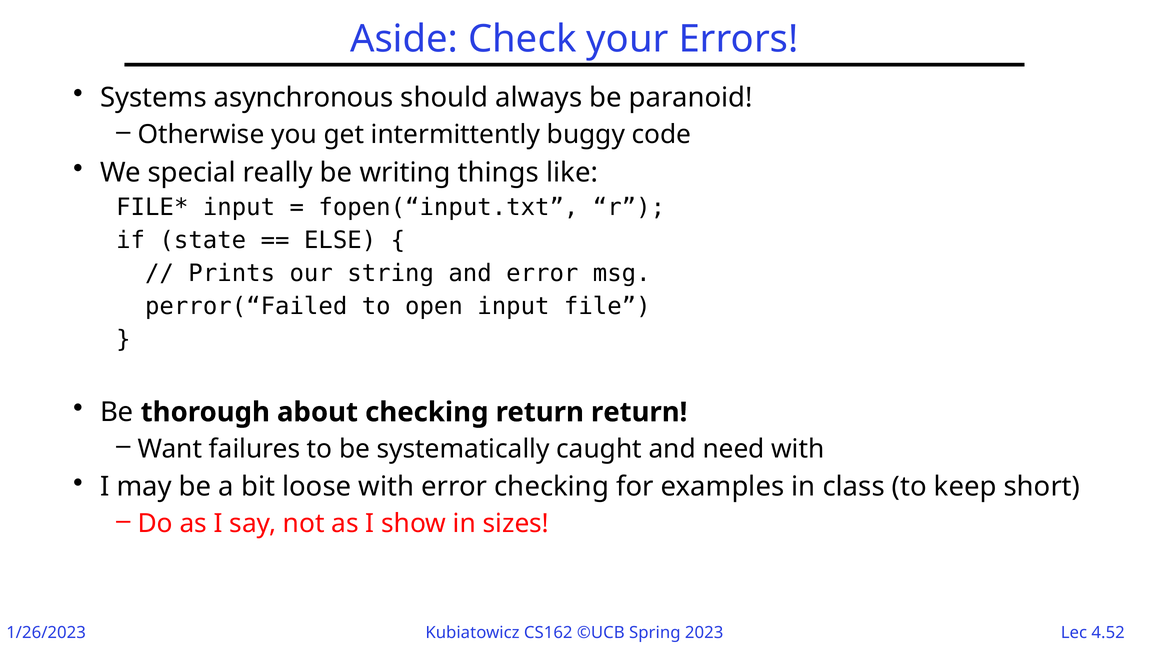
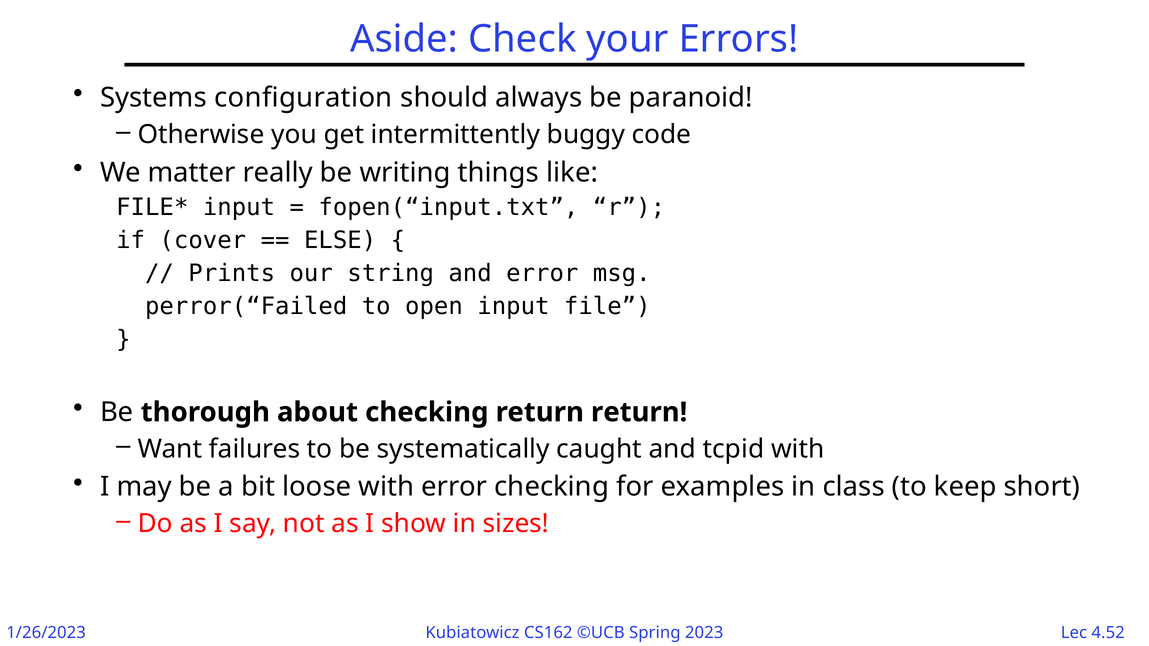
asynchronous: asynchronous -> configuration
special: special -> matter
state: state -> cover
need: need -> tcpid
